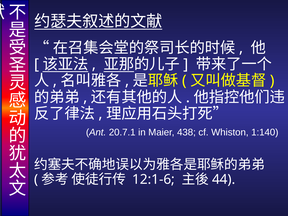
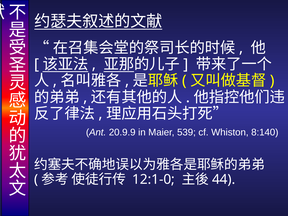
20.7.1: 20.7.1 -> 20.9.9
438: 438 -> 539
1:140: 1:140 -> 8:140
12:1-6: 12:1-6 -> 12:1-0
